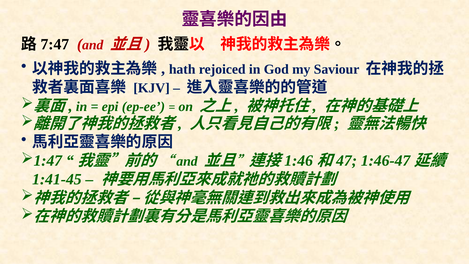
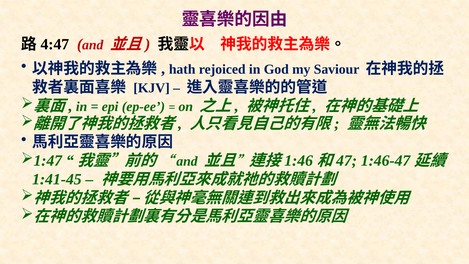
7:47: 7:47 -> 4:47
